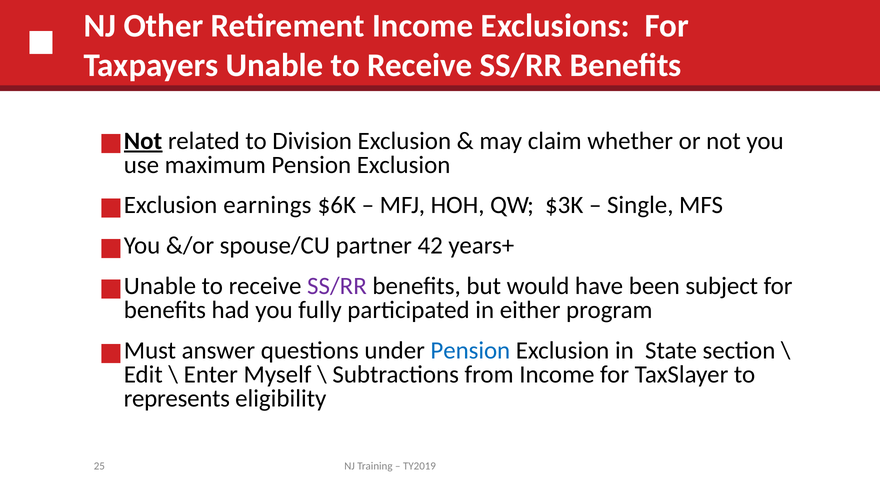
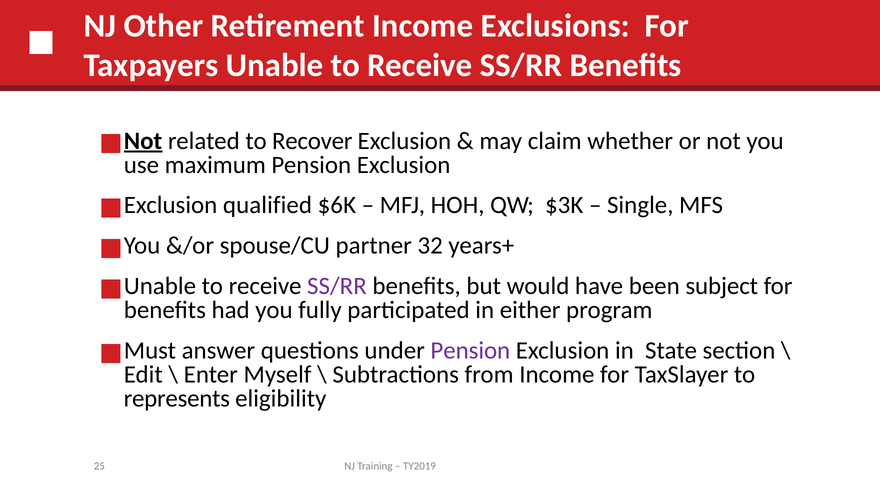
Division: Division -> Recover
earnings: earnings -> qualified
42: 42 -> 32
Pension at (470, 351) colour: blue -> purple
